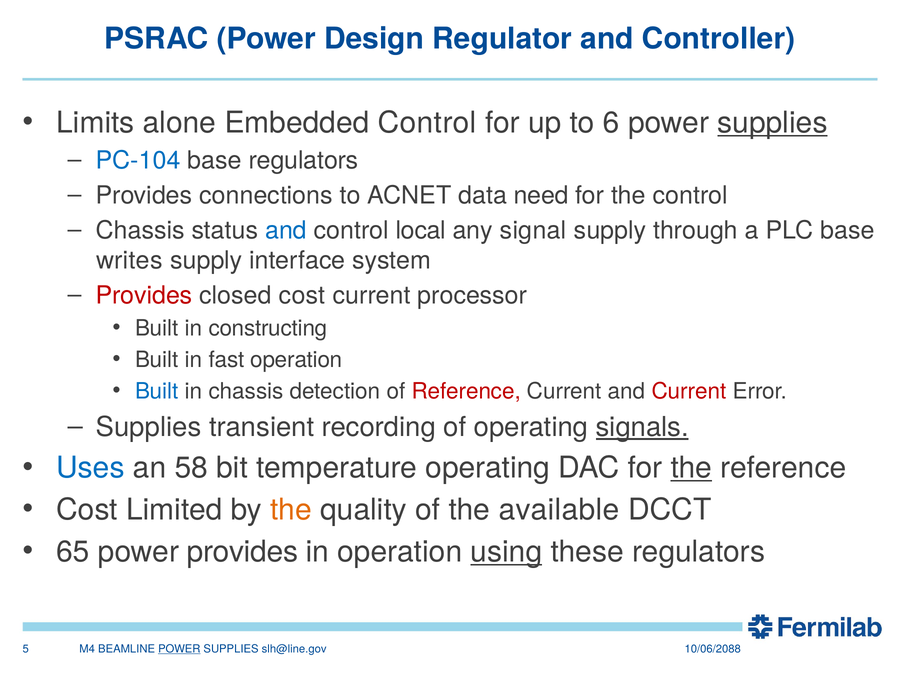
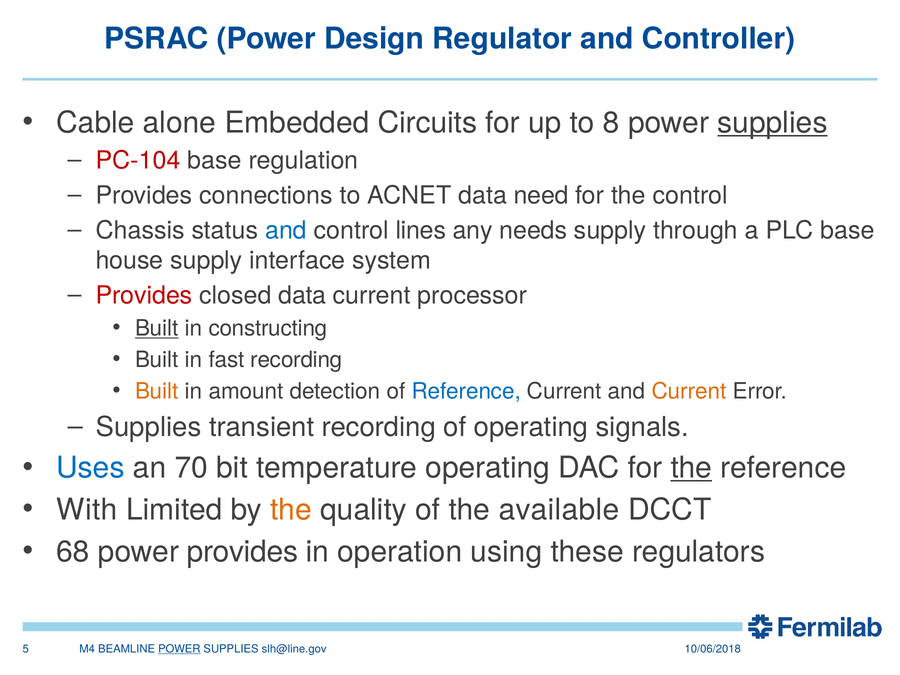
Limits: Limits -> Cable
Embedded Control: Control -> Circuits
6: 6 -> 8
PC-104 colour: blue -> red
base regulators: regulators -> regulation
local: local -> lines
signal: signal -> needs
writes: writes -> house
closed cost: cost -> data
Built at (157, 328) underline: none -> present
fast operation: operation -> recording
Built at (157, 391) colour: blue -> orange
in chassis: chassis -> amount
Reference at (466, 391) colour: red -> blue
Current at (689, 391) colour: red -> orange
signals underline: present -> none
58: 58 -> 70
Cost at (87, 510): Cost -> With
65: 65 -> 68
using underline: present -> none
10/06/2088: 10/06/2088 -> 10/06/2018
